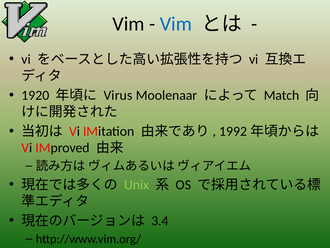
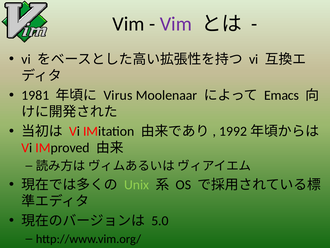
Vim at (176, 24) colour: blue -> purple
1920: 1920 -> 1981
Match: Match -> Emacs
3.4: 3.4 -> 5.0
